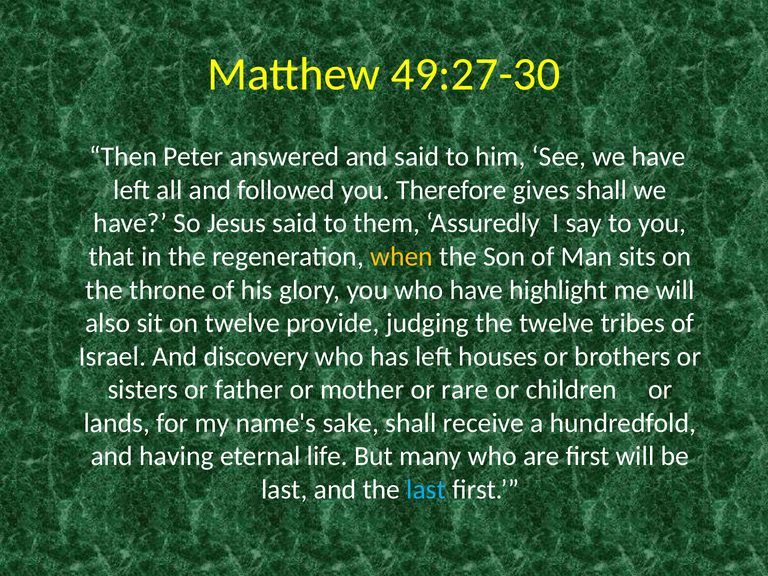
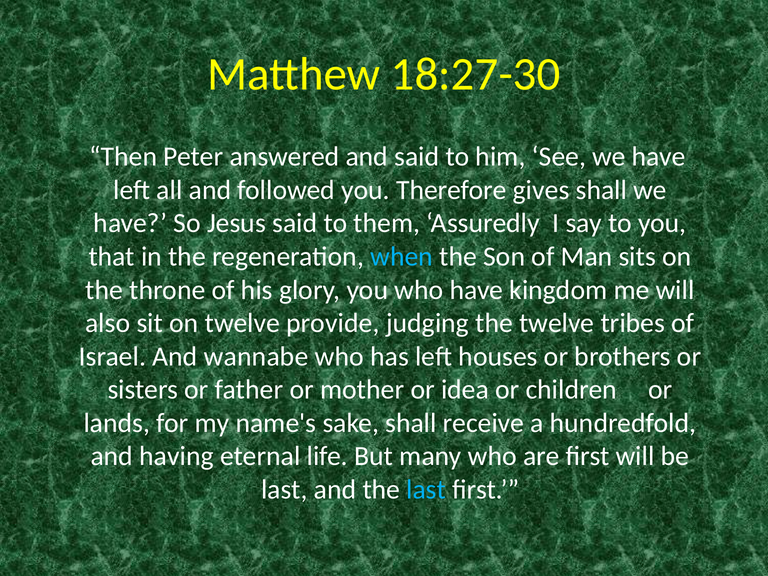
49:27-30: 49:27-30 -> 18:27-30
when colour: yellow -> light blue
highlight: highlight -> kingdom
discovery: discovery -> wannabe
rare: rare -> idea
